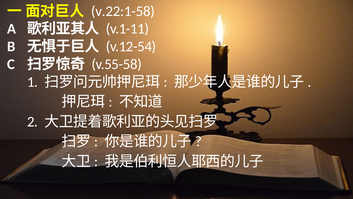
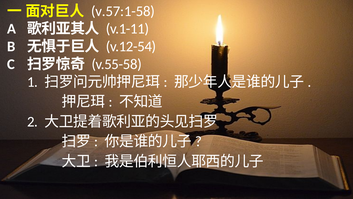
v.22:1-58: v.22:1-58 -> v.57:1-58
